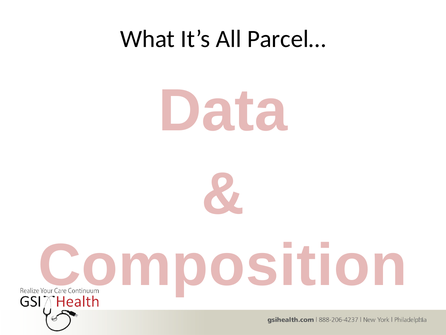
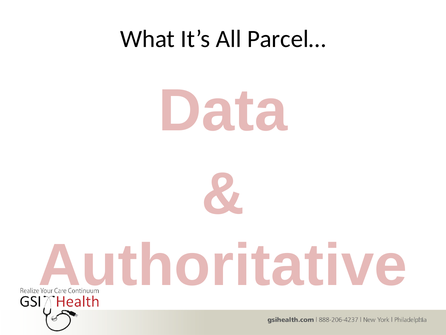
Composition: Composition -> Authoritative
